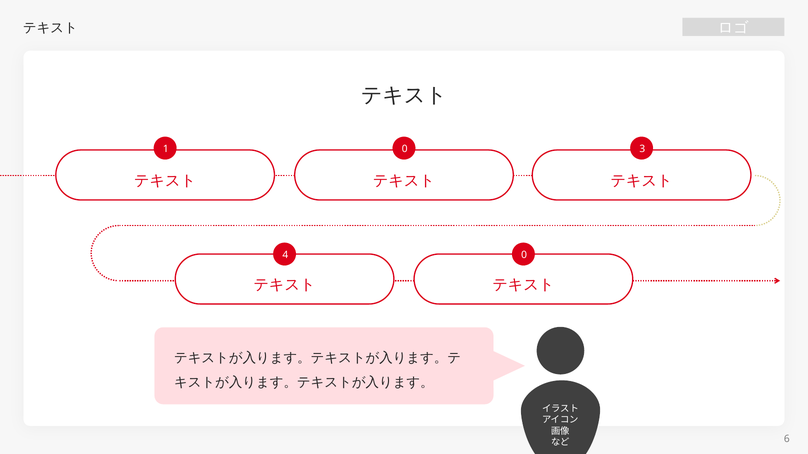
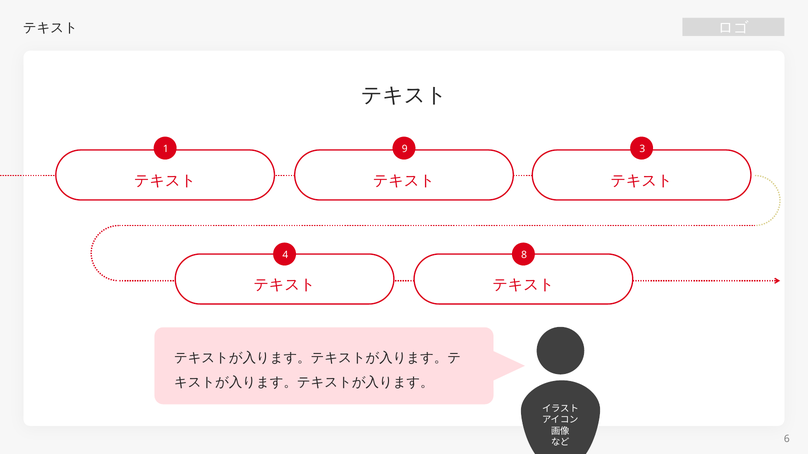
1 0: 0 -> 9
4 0: 0 -> 8
